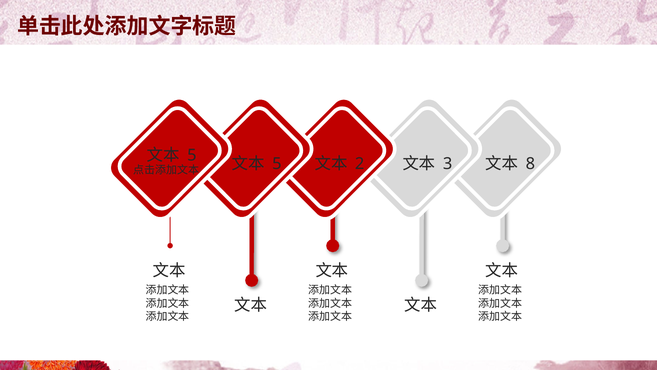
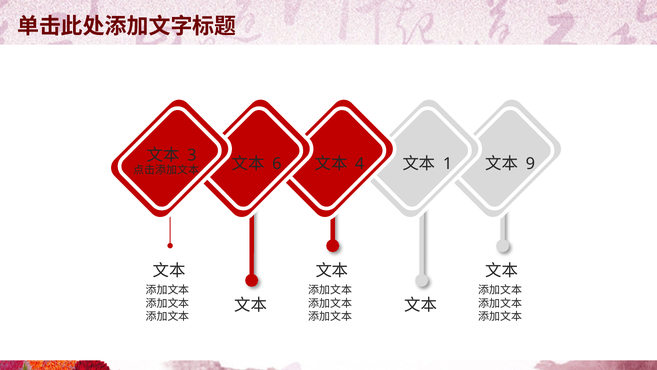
5 at (192, 155): 5 -> 3
5 at (277, 164): 5 -> 6
2: 2 -> 4
3: 3 -> 1
8: 8 -> 9
